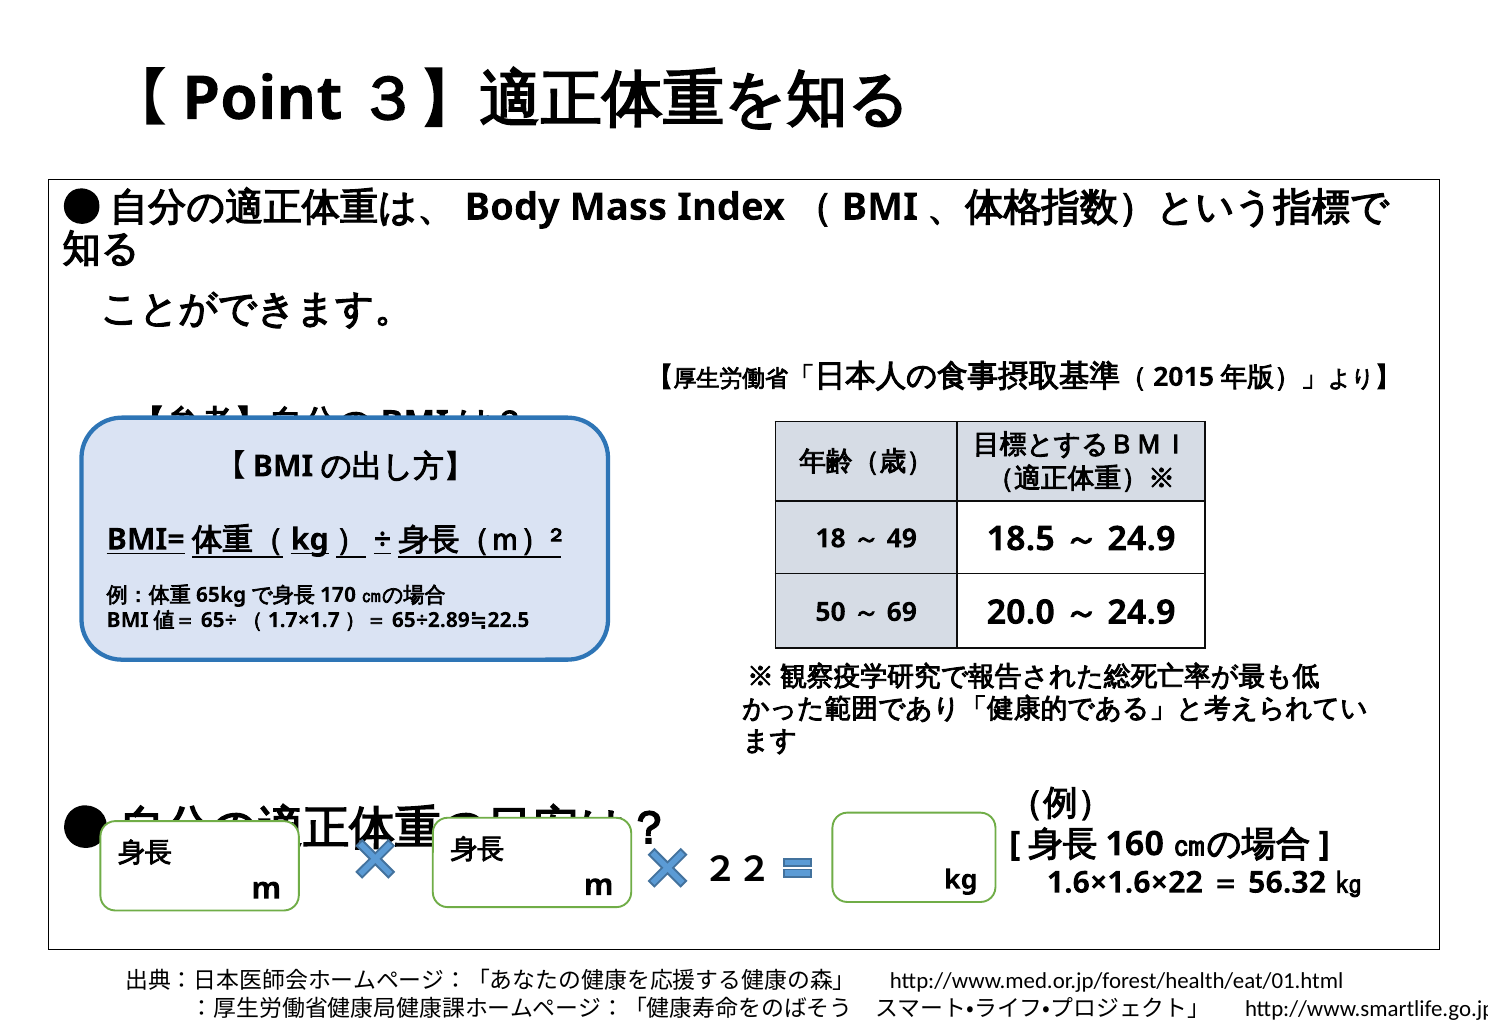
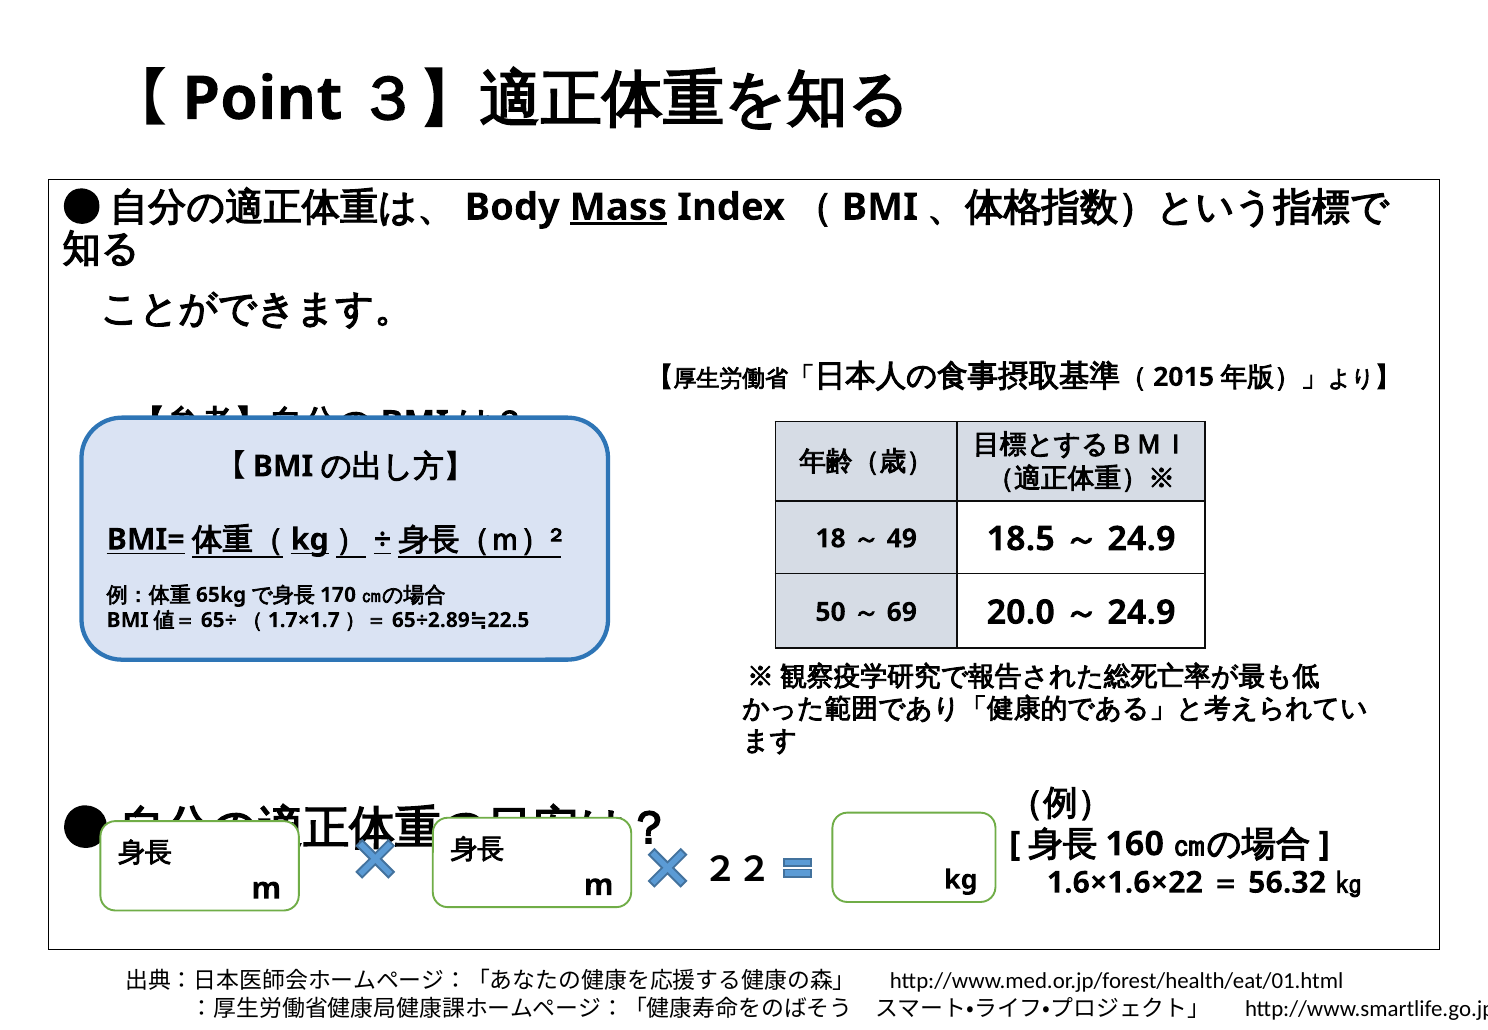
Mass underline: none -> present
